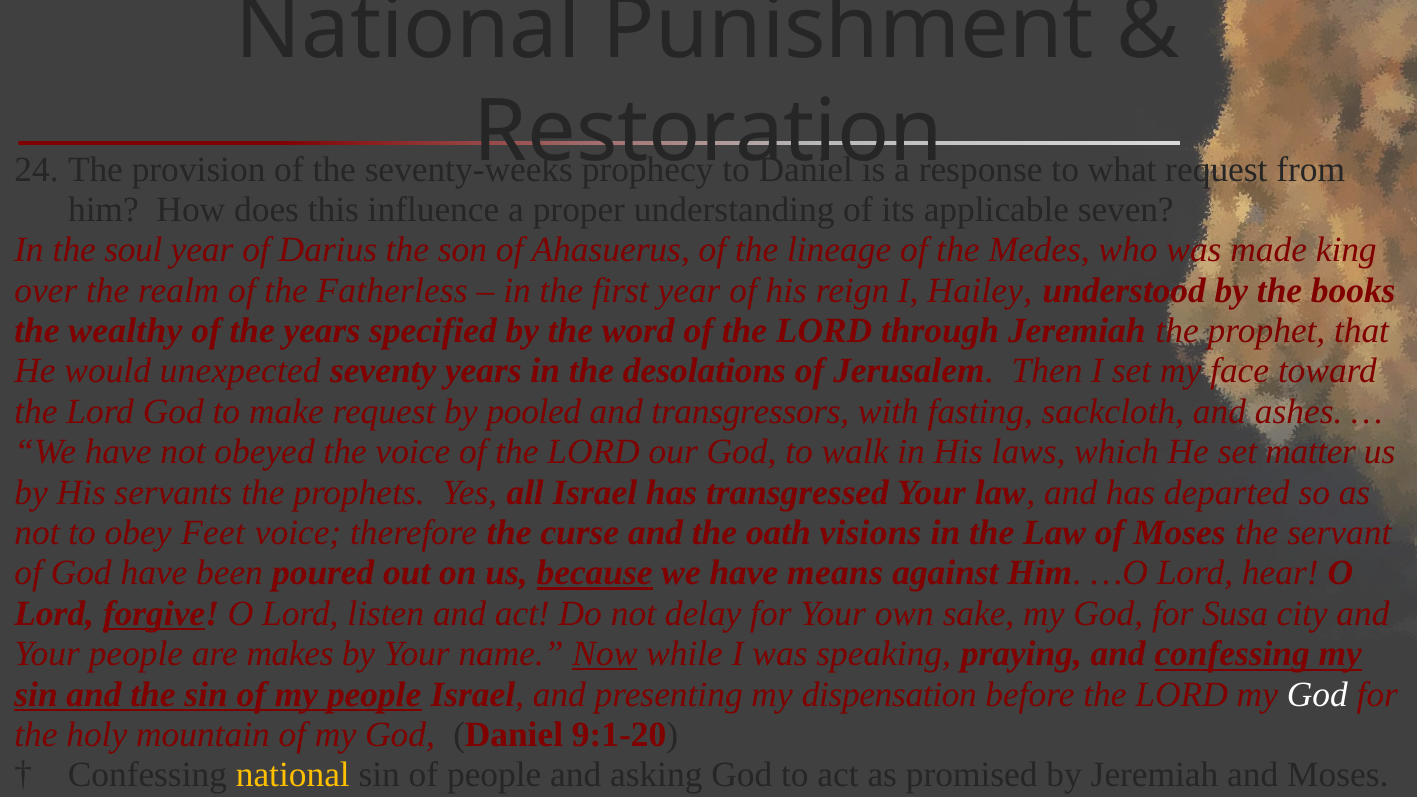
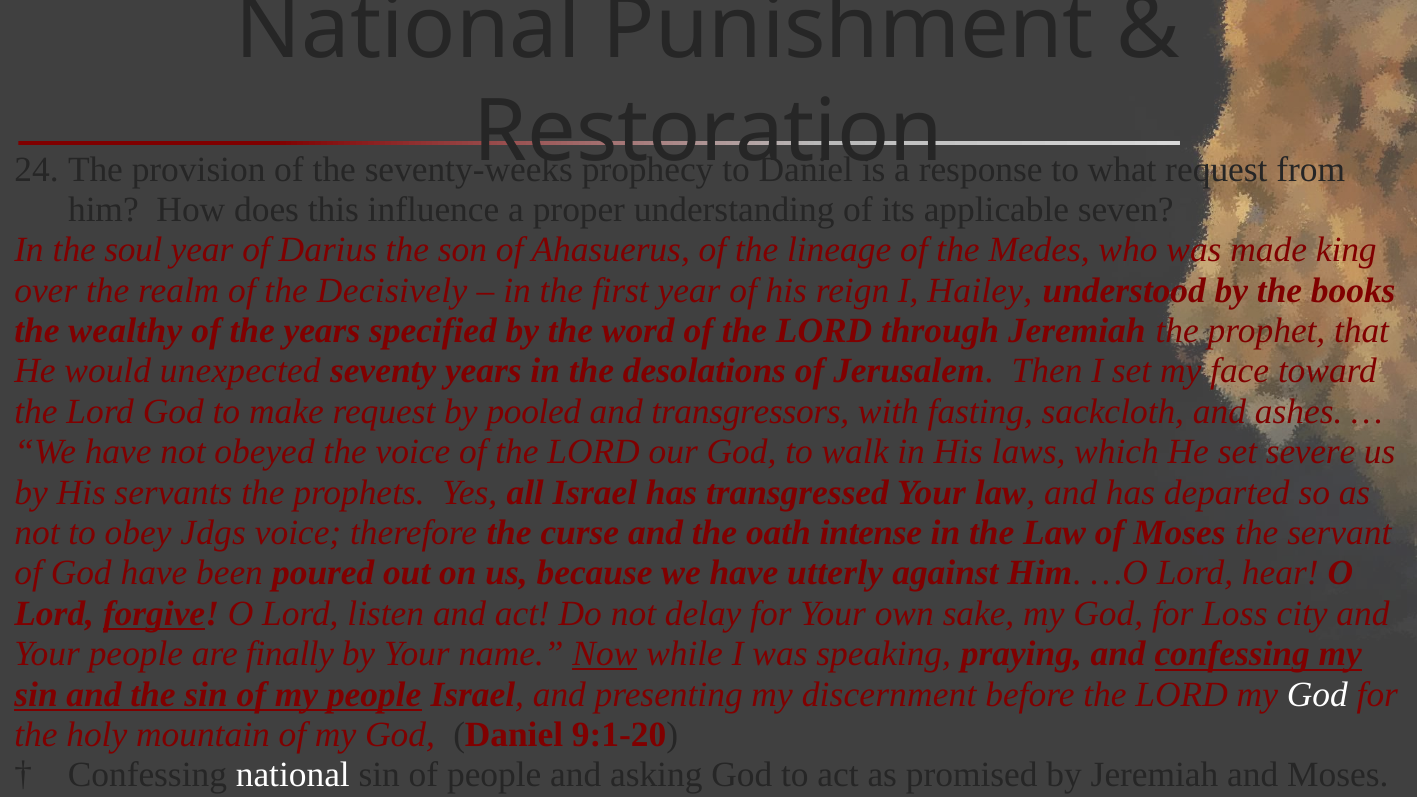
Fatherless: Fatherless -> Decisively
matter: matter -> severe
Feet: Feet -> Jdgs
visions: visions -> intense
because underline: present -> none
means: means -> utterly
Susa: Susa -> Loss
makes: makes -> finally
dispensation: dispensation -> discernment
national at (293, 775) colour: yellow -> white
